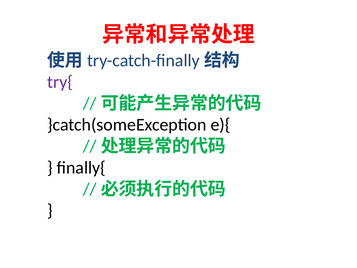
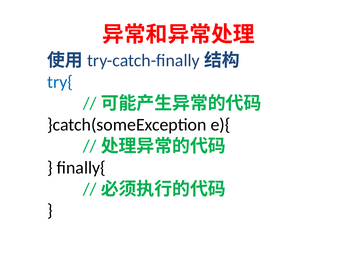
try{ colour: purple -> blue
